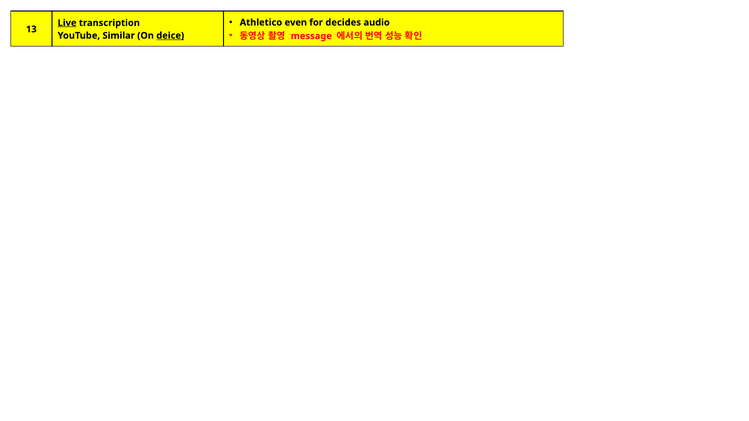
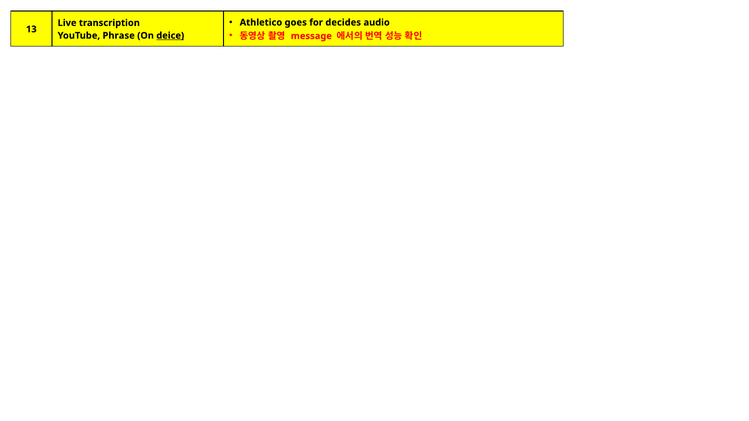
even: even -> goes
Live underline: present -> none
Similar: Similar -> Phrase
